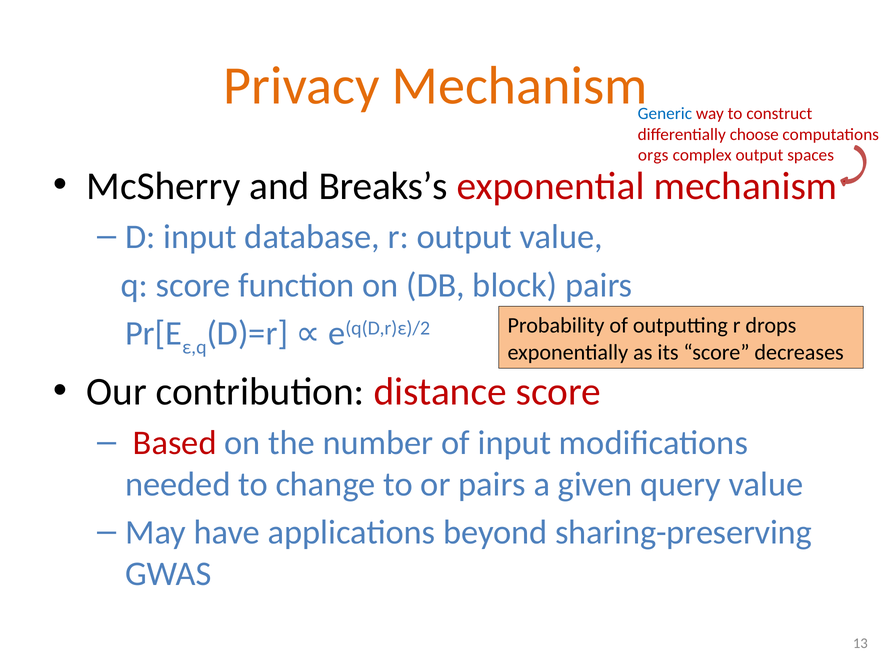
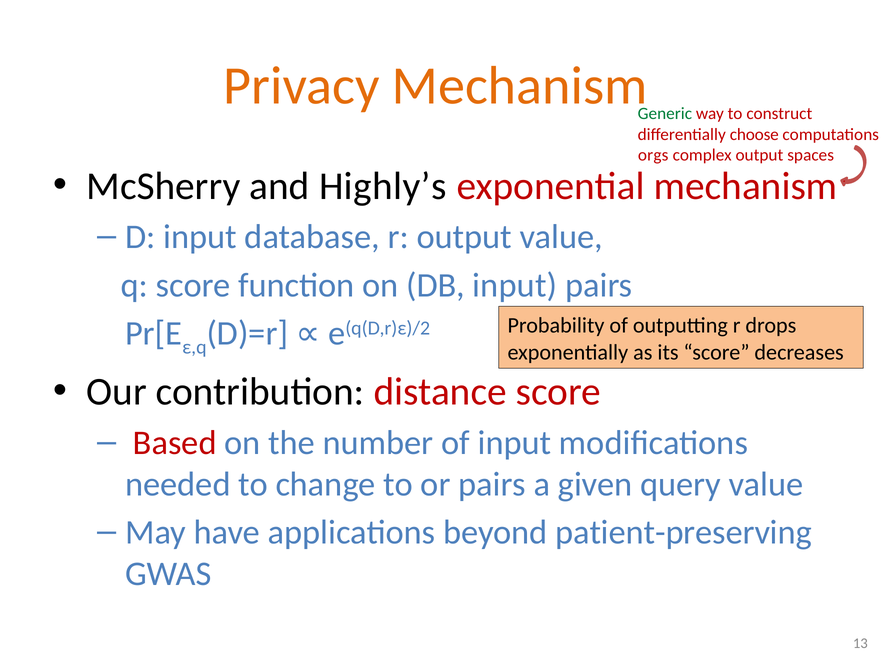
Generic colour: blue -> green
Breaks’s: Breaks’s -> Highly’s
DB block: block -> input
sharing-preserving: sharing-preserving -> patient-preserving
